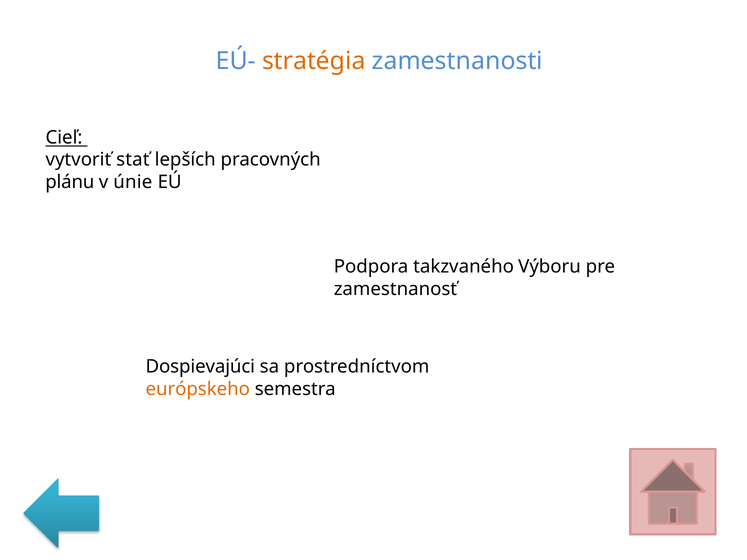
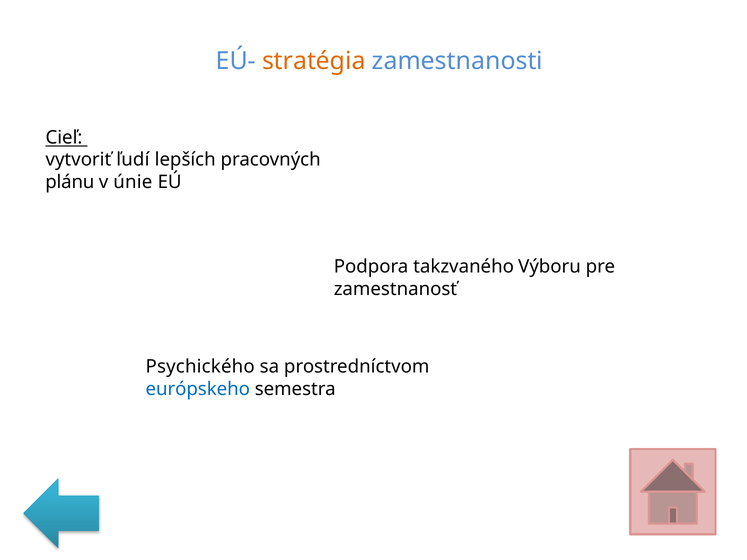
stať: stať -> ľudí
Dospievajúci: Dospievajúci -> Psychického
európskeho colour: orange -> blue
